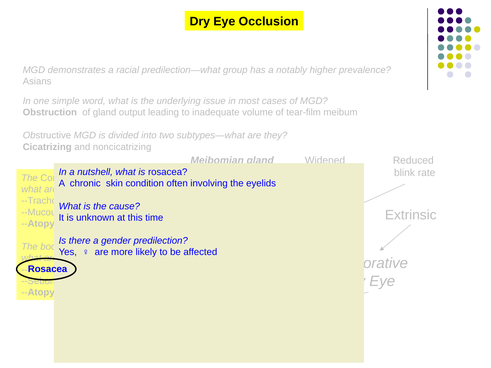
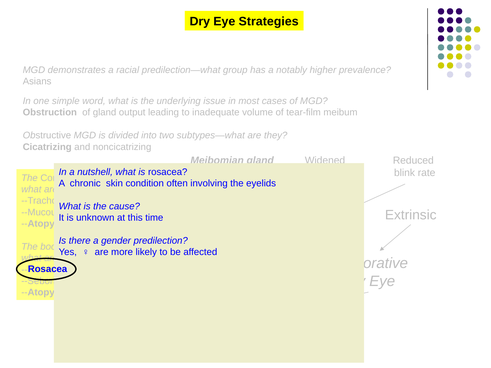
Occlusion: Occlusion -> Strategies
